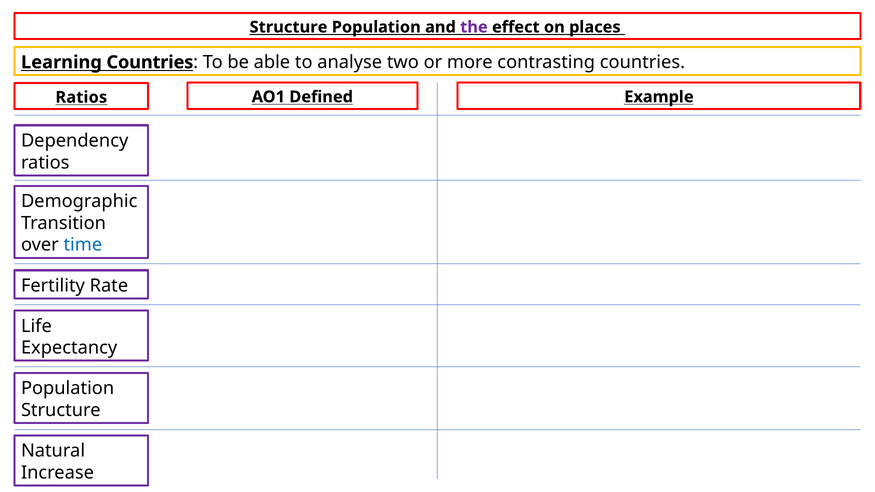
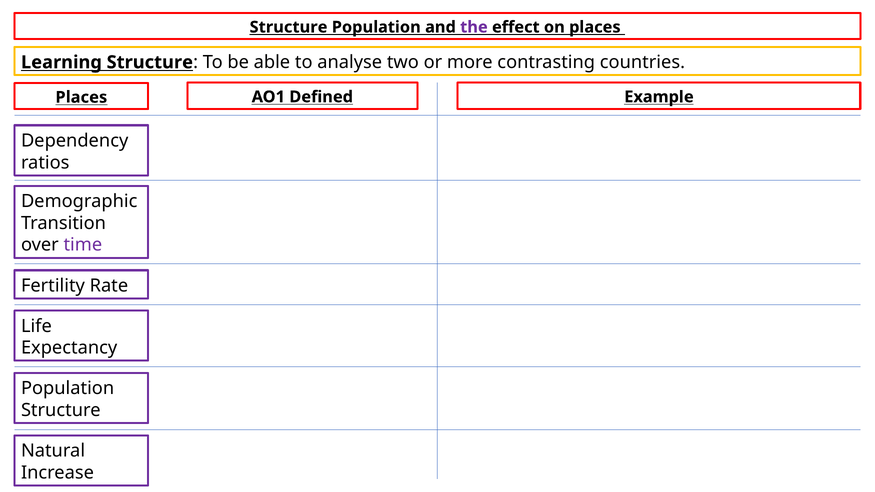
Learning Countries: Countries -> Structure
Ratios at (81, 97): Ratios -> Places
time colour: blue -> purple
